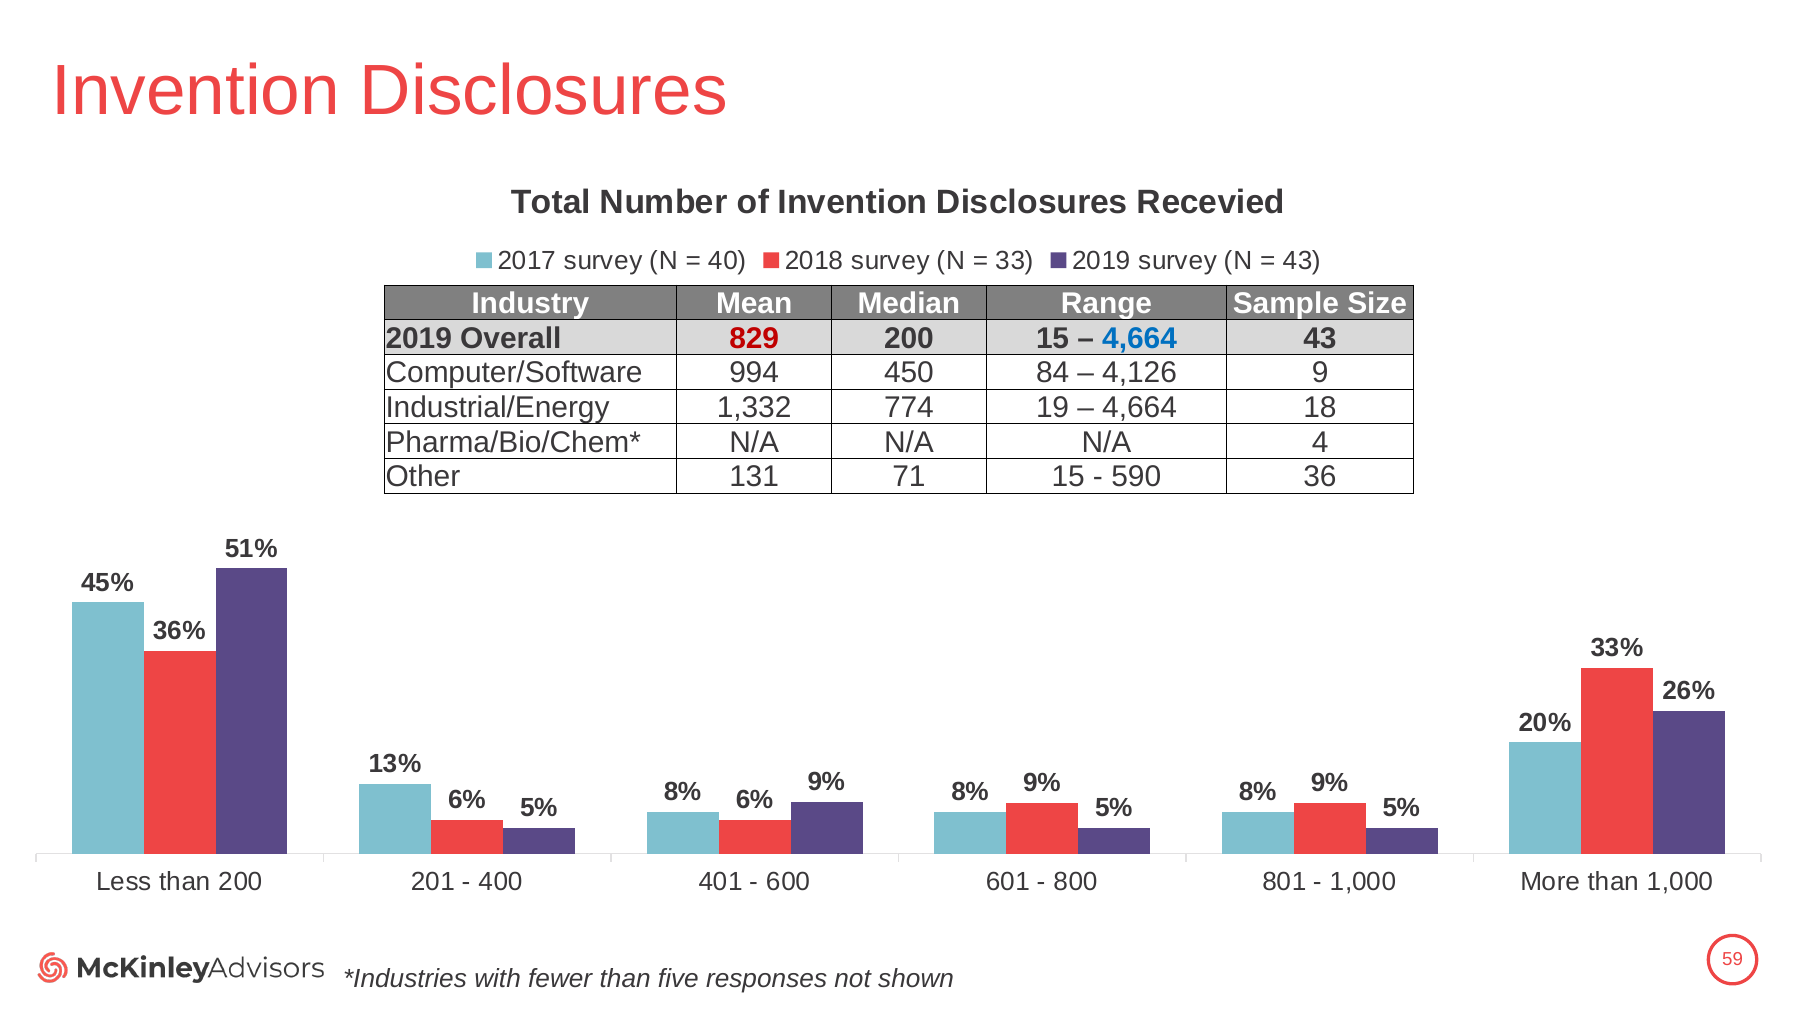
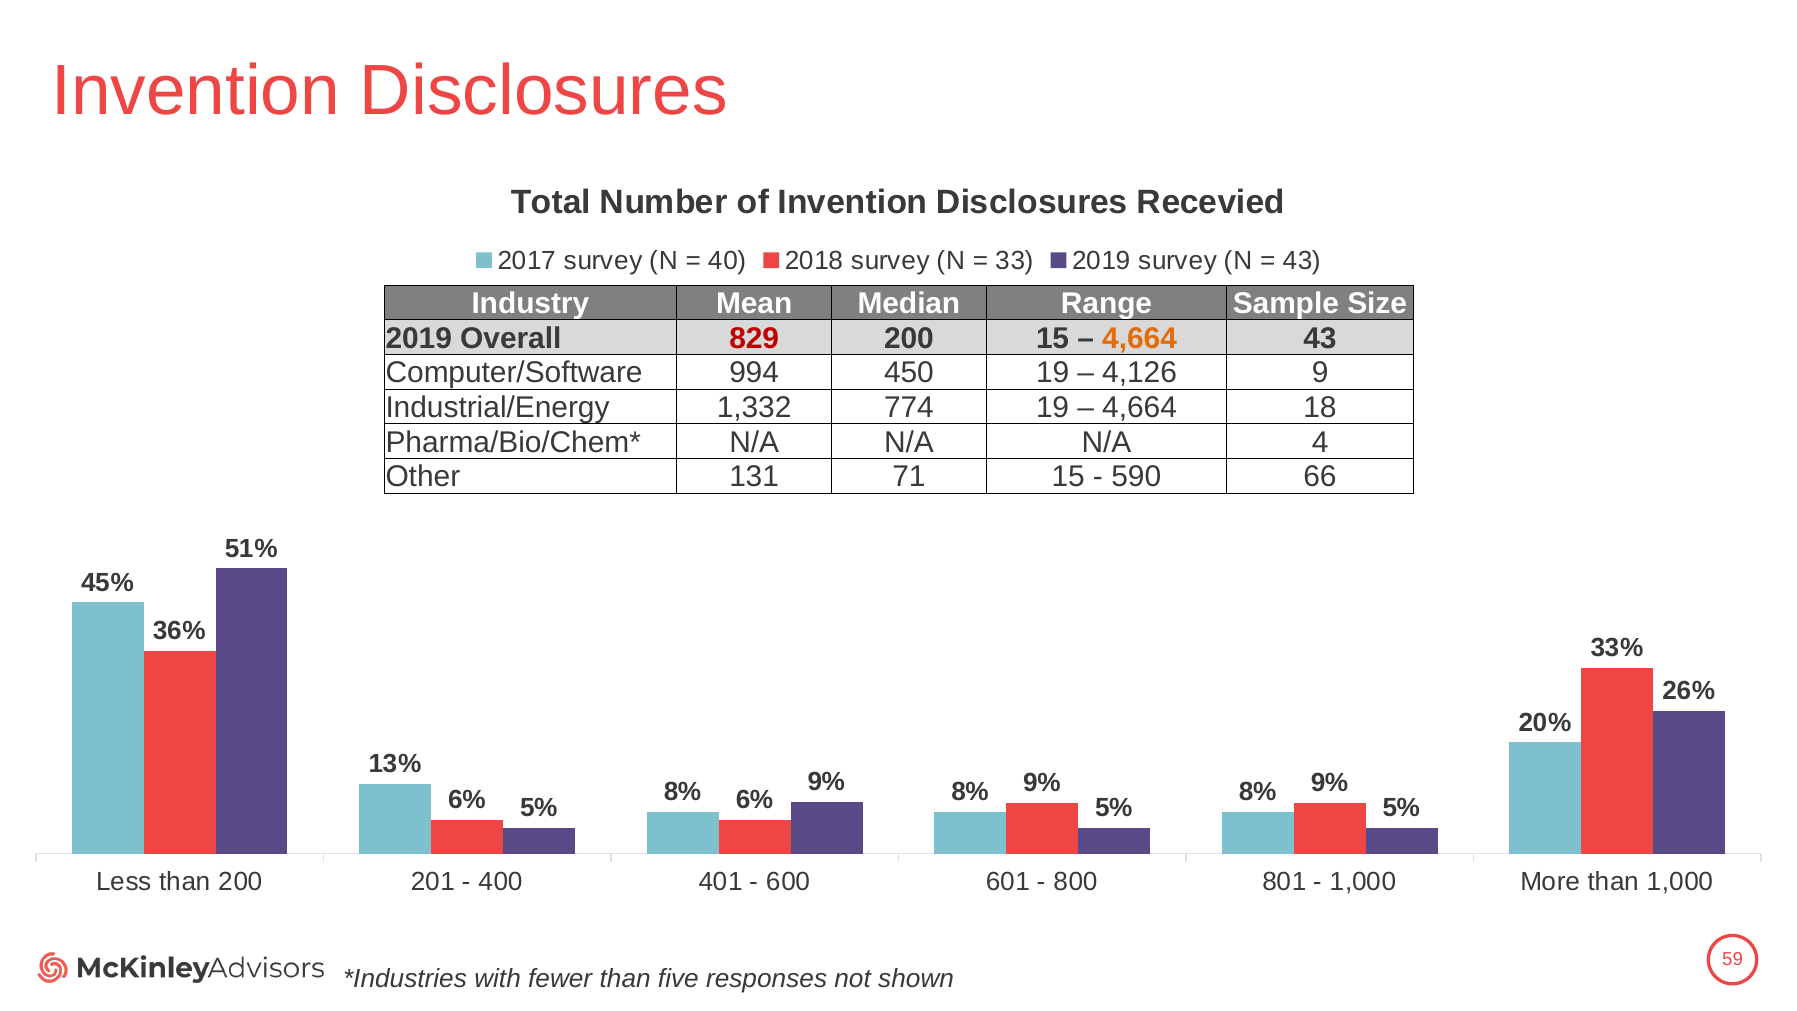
4,664 at (1140, 338) colour: blue -> orange
450 84: 84 -> 19
36: 36 -> 66
